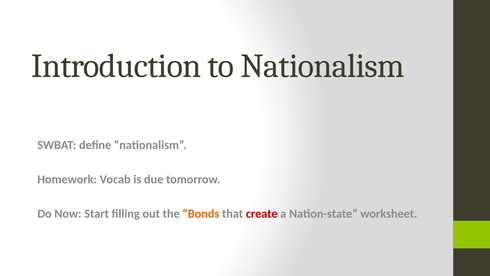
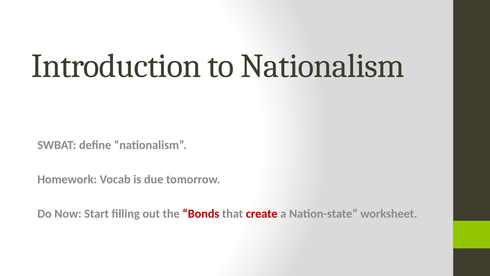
Bonds colour: orange -> red
